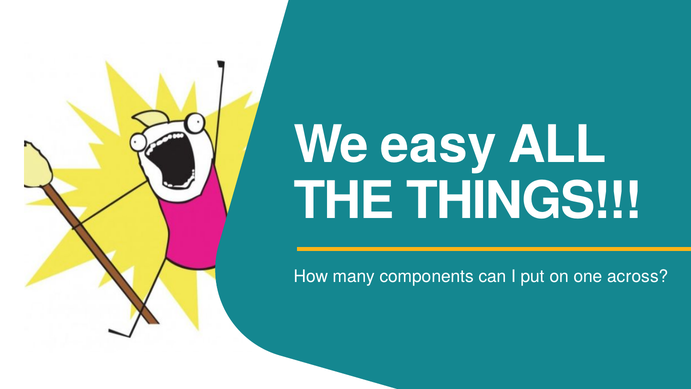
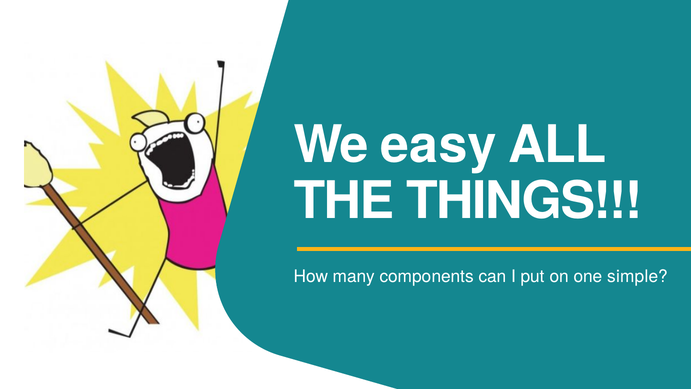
across: across -> simple
